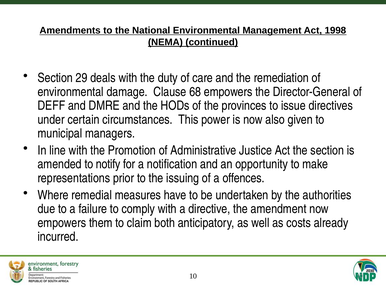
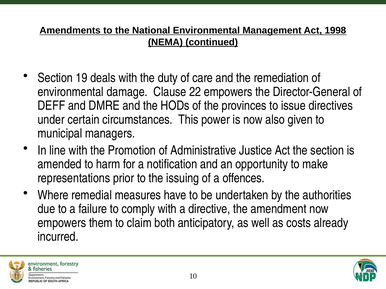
29: 29 -> 19
68: 68 -> 22
notify: notify -> harm
